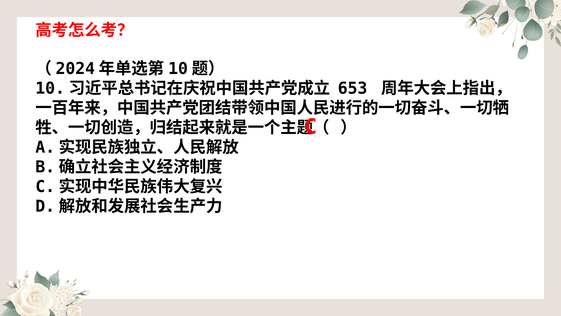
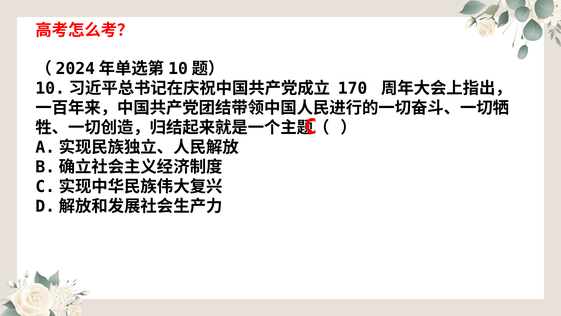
653: 653 -> 170
